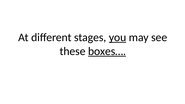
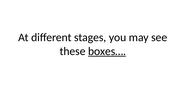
you underline: present -> none
